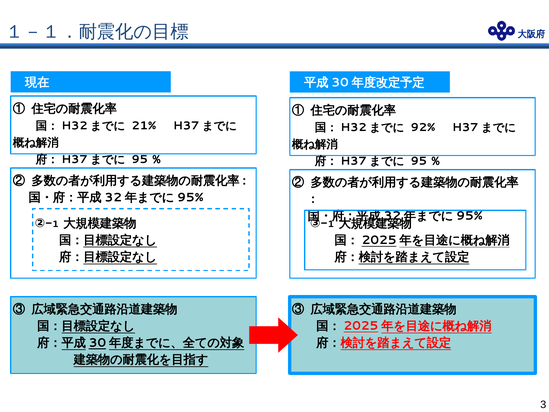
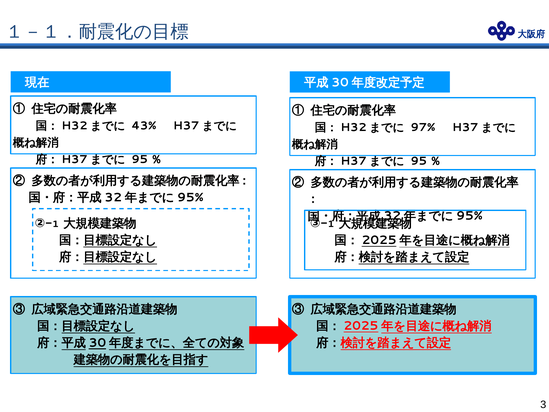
21%: 21% -> 43%
92%: 92% -> 97%
